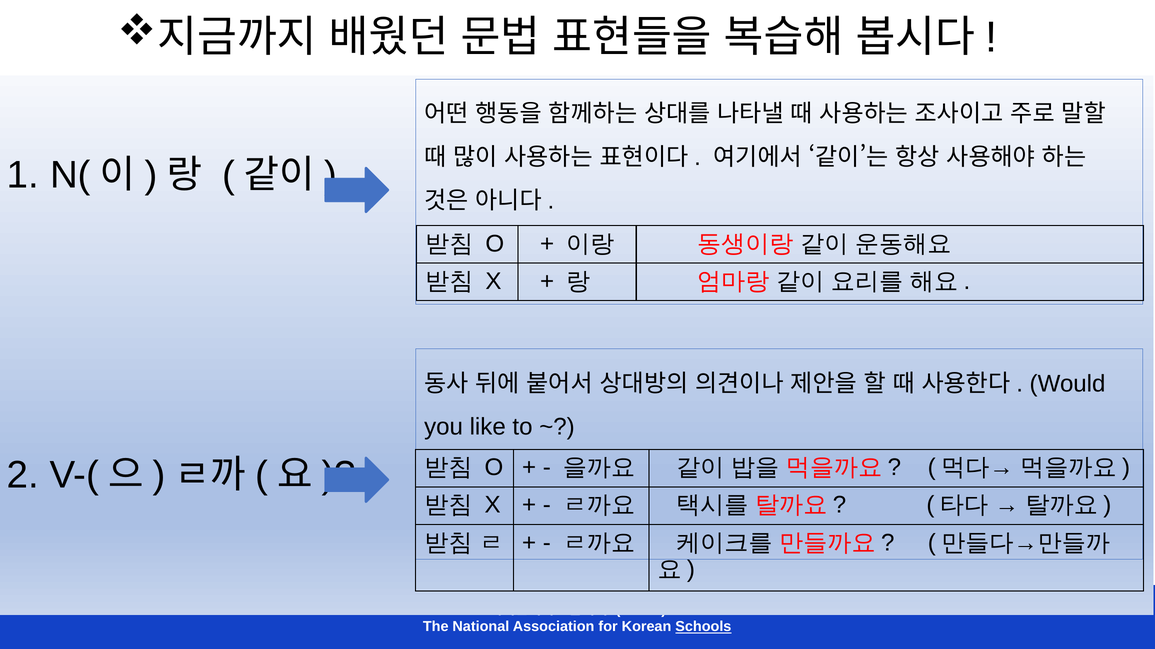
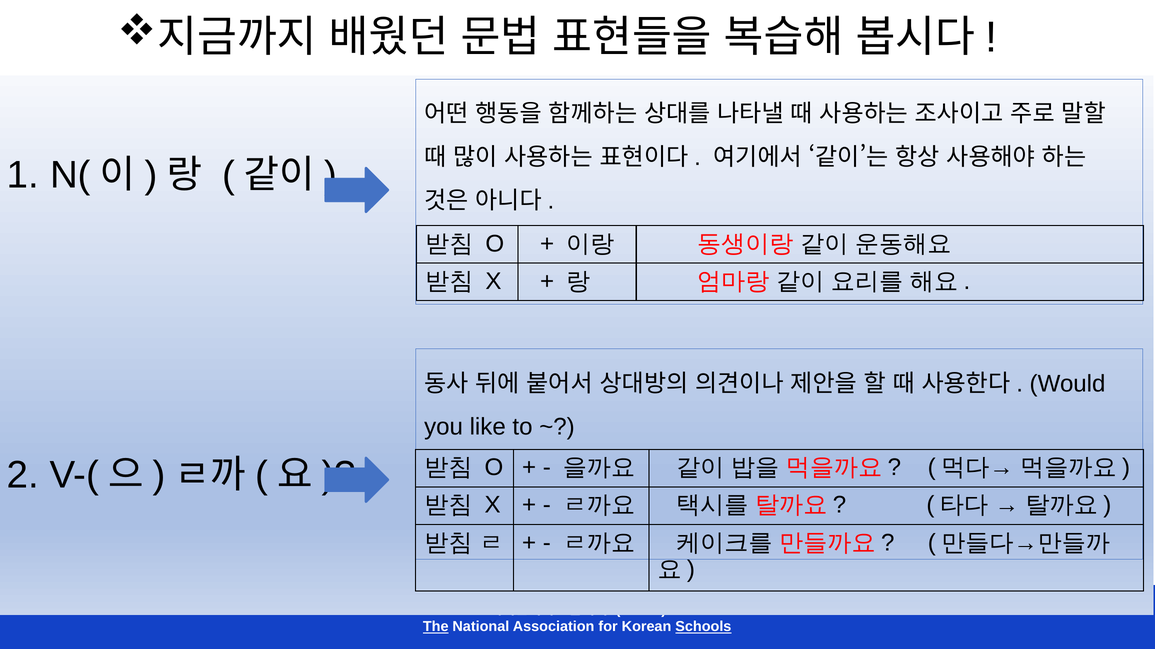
The underline: none -> present
